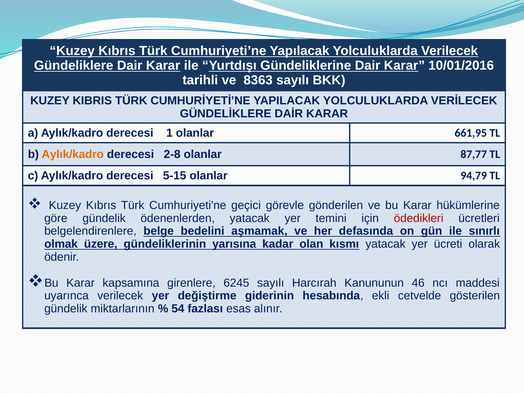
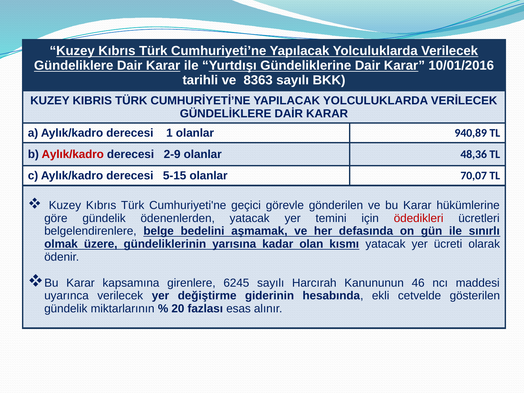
661,95: 661,95 -> 940,89
Aylık/kadro at (73, 154) colour: orange -> red
2-8: 2-8 -> 2-9
87,77: 87,77 -> 48,36
94,79: 94,79 -> 70,07
54: 54 -> 20
